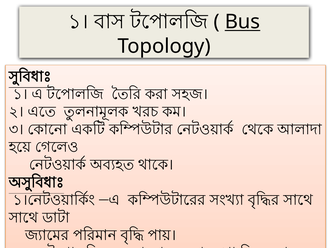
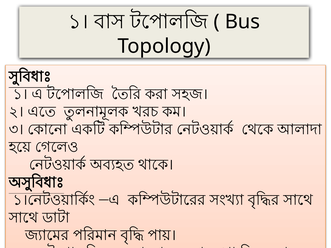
Bus underline: present -> none
